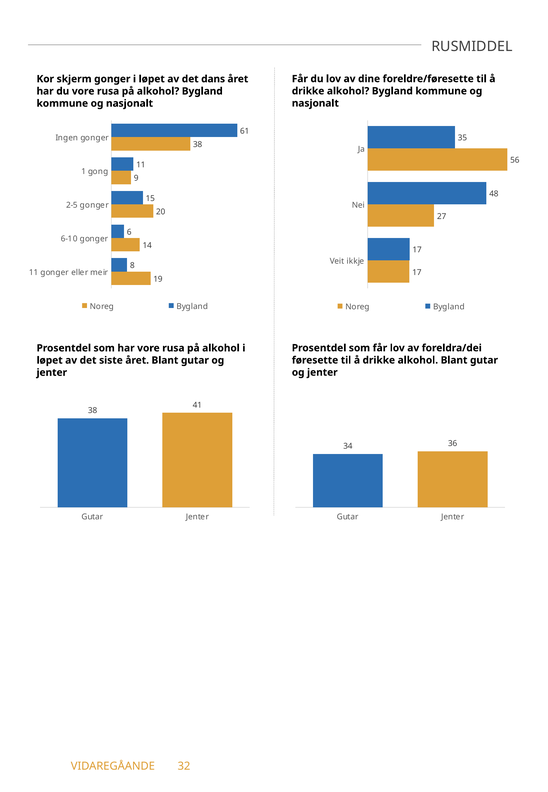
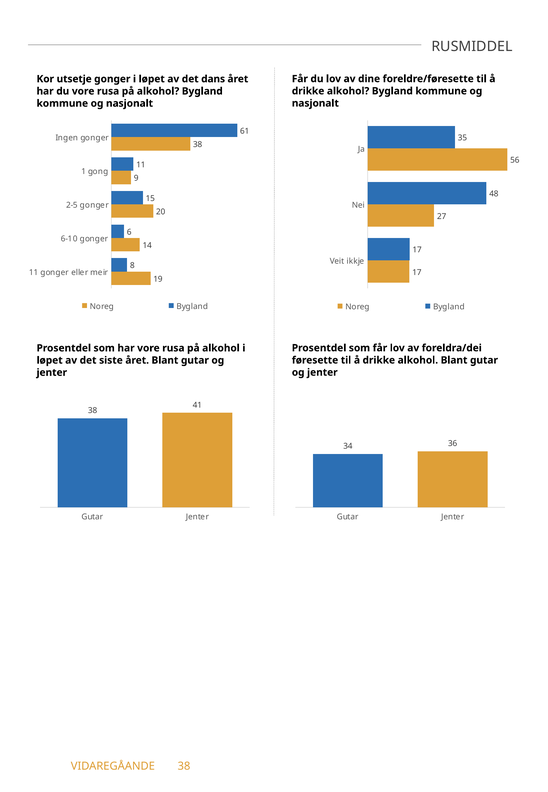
skjerm: skjerm -> utsetje
VIDAREGÅANDE 32: 32 -> 38
